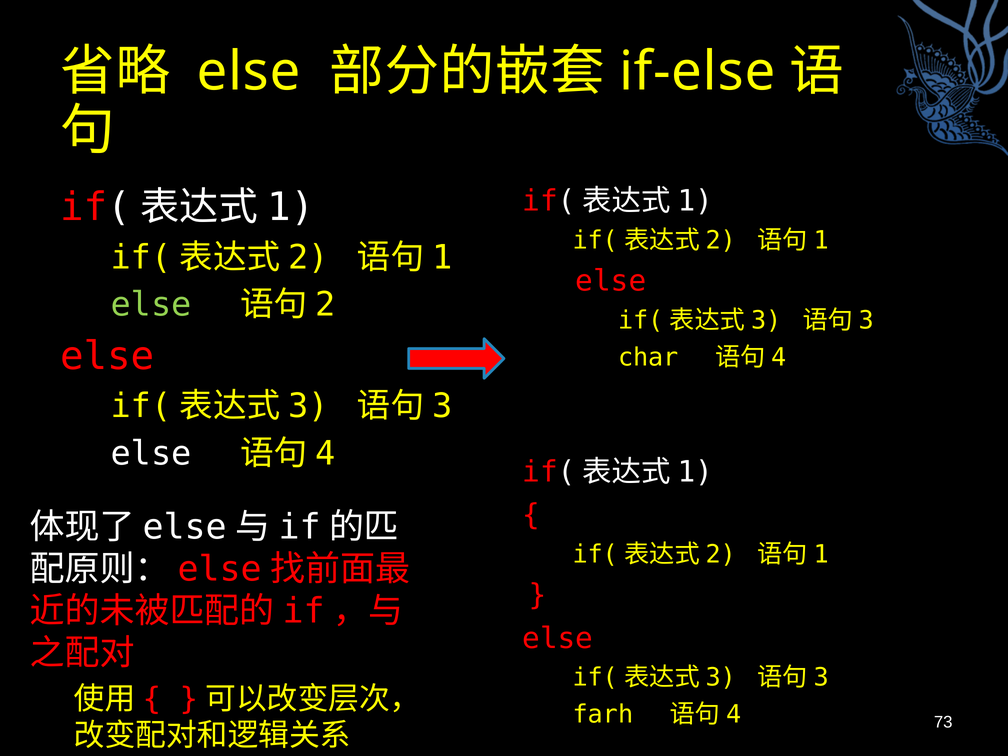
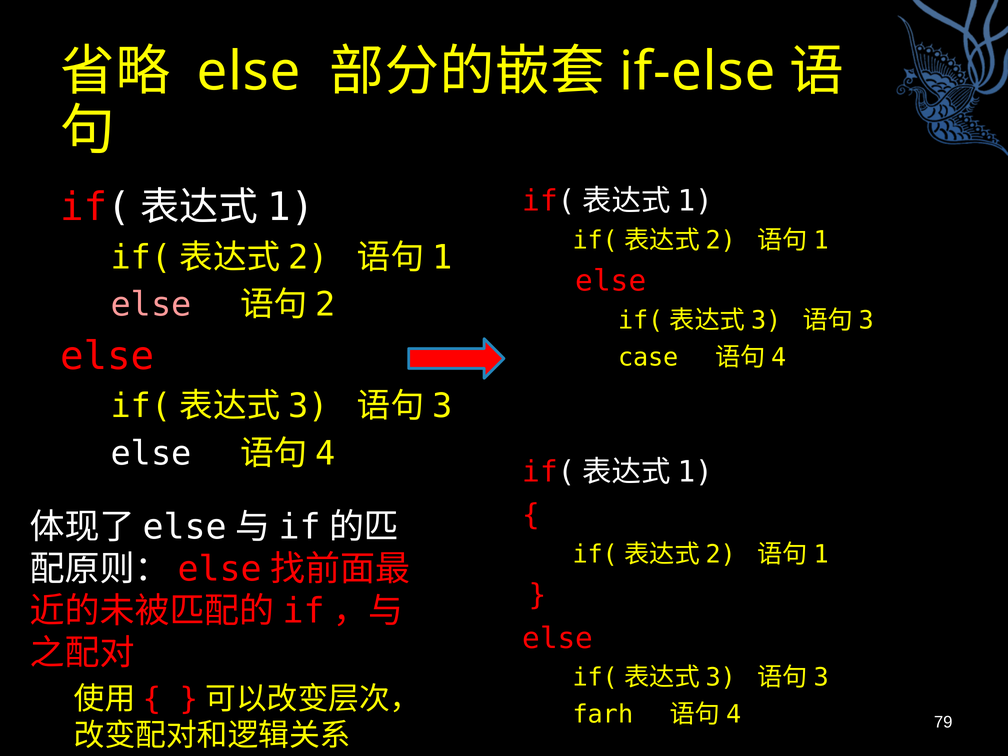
else at (151, 305) colour: light green -> pink
char: char -> case
73: 73 -> 79
